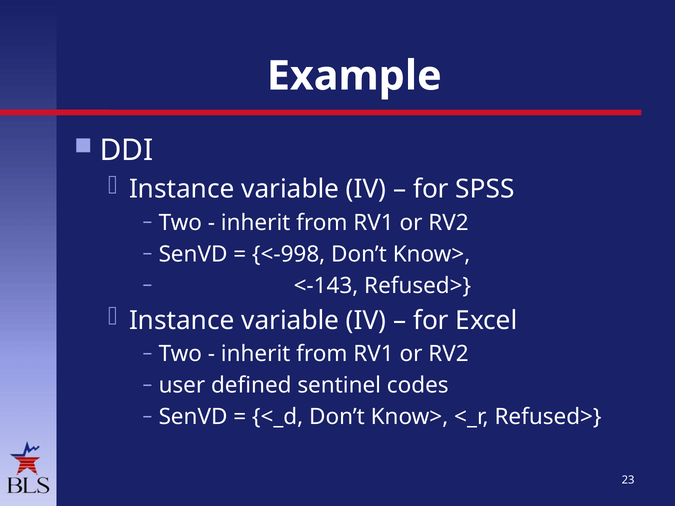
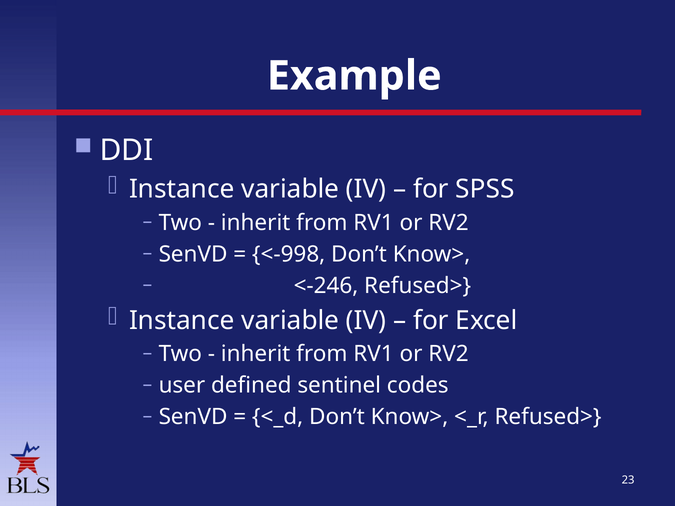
<-143: <-143 -> <-246
